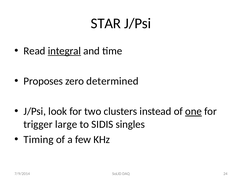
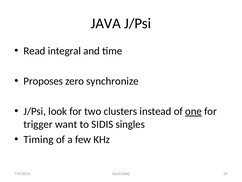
STAR: STAR -> JAVA
integral underline: present -> none
determined: determined -> synchronize
large: large -> want
